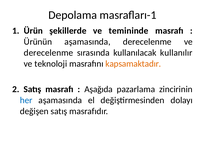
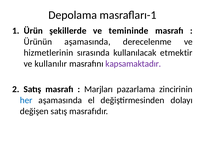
derecelenme at (48, 53): derecelenme -> hizmetlerinin
kullanılır: kullanılır -> etmektir
teknoloji: teknoloji -> kullanılır
kapsamaktadır colour: orange -> purple
Aşağıda: Aşağıda -> Marjları
